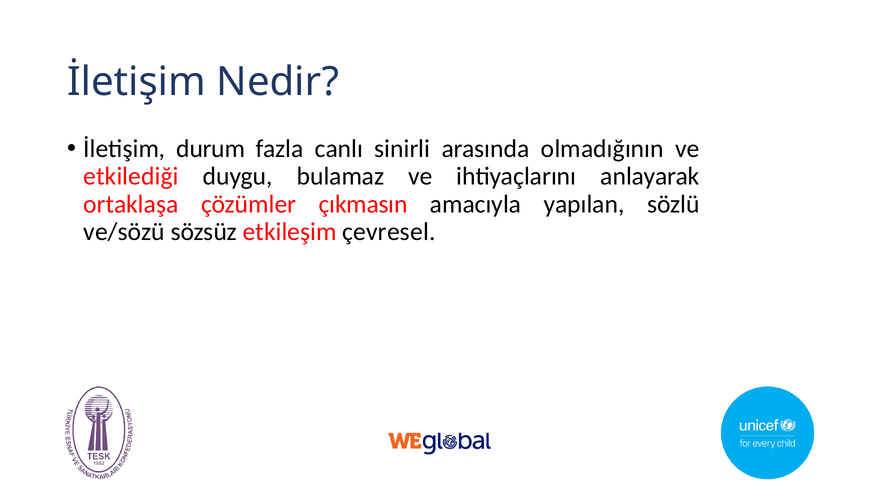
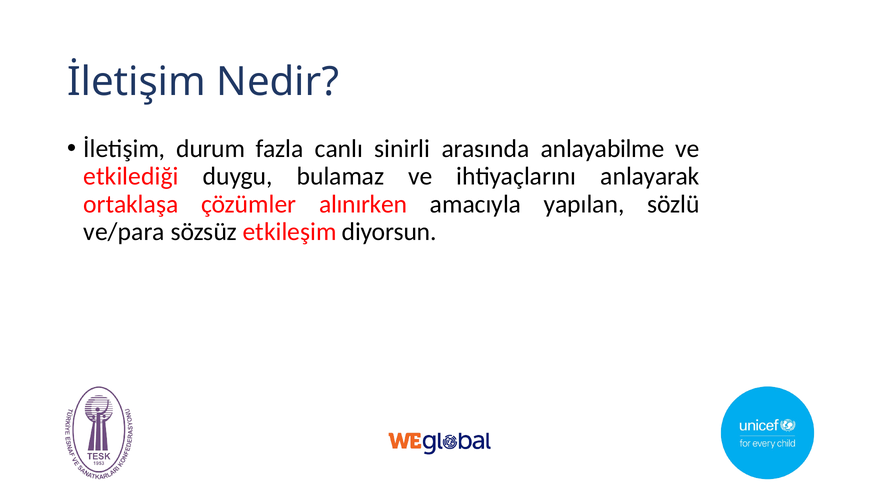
olmadığının: olmadığının -> anlayabilme
çıkmasın: çıkmasın -> alınırken
ve/sözü: ve/sözü -> ve/para
çevresel: çevresel -> diyorsun
